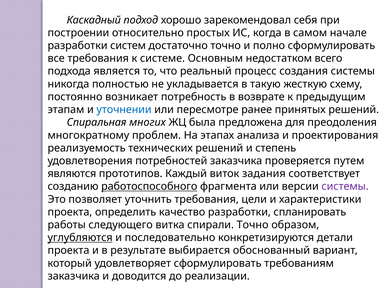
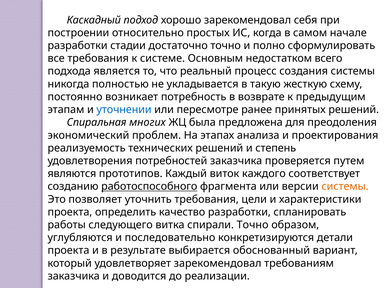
систем: систем -> стадии
многократному: многократному -> экономический
задания: задания -> каждого
системы at (345, 186) colour: purple -> orange
углубляются underline: present -> none
удовлетворяет сформулировать: сформулировать -> зарекомендовал
